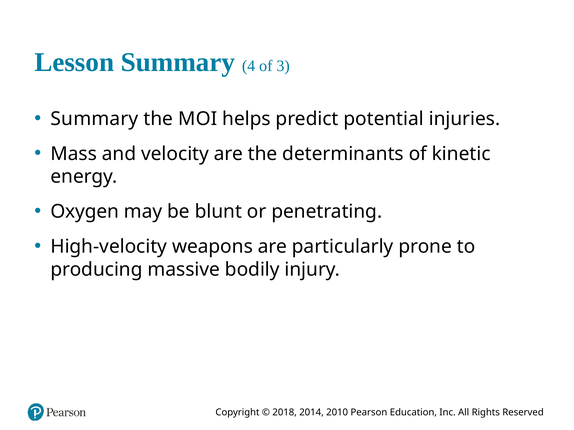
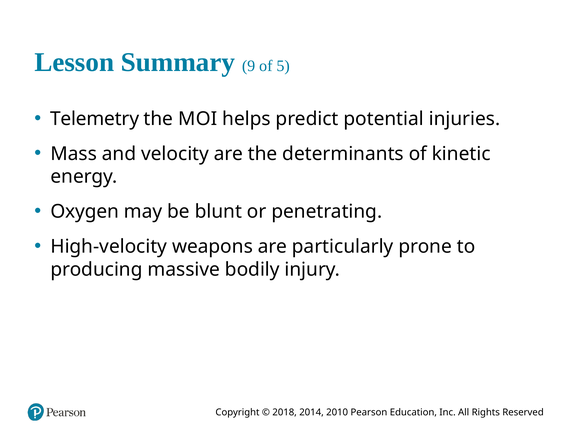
4: 4 -> 9
3: 3 -> 5
Summary at (94, 119): Summary -> Telemetry
